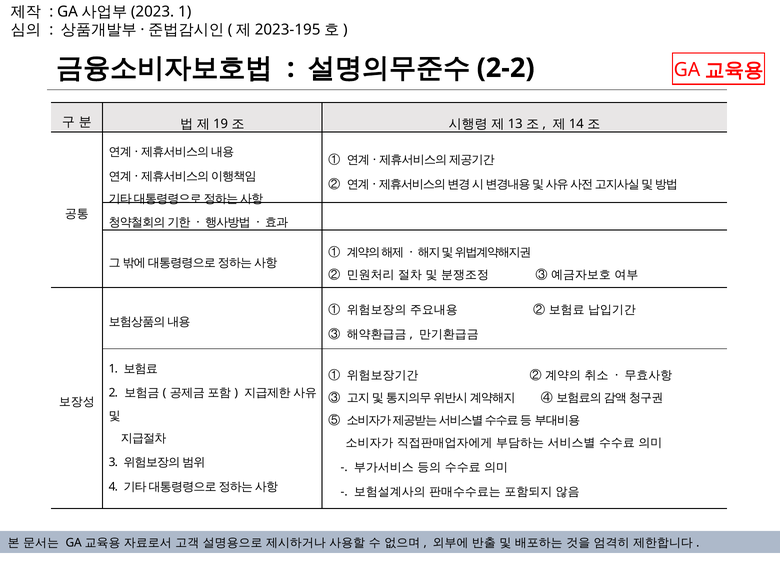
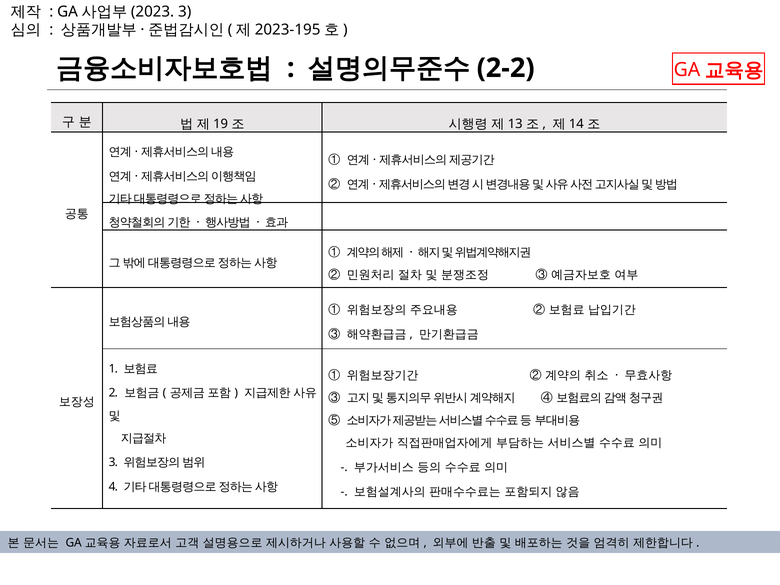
1 at (185, 12): 1 -> 3
